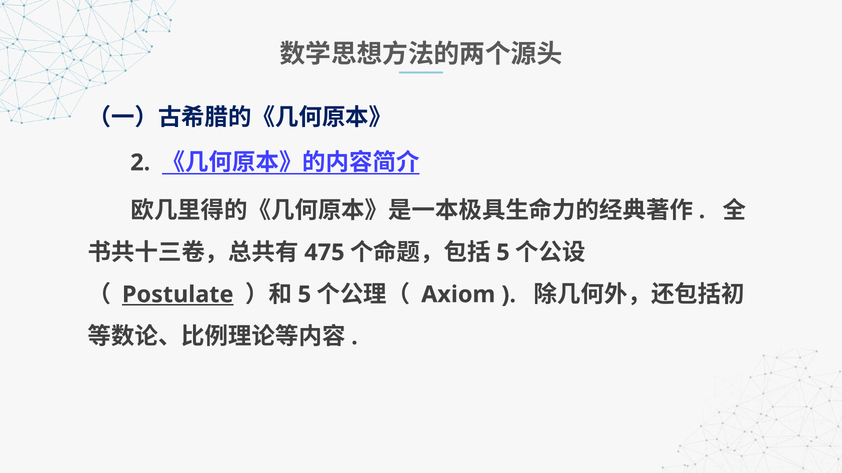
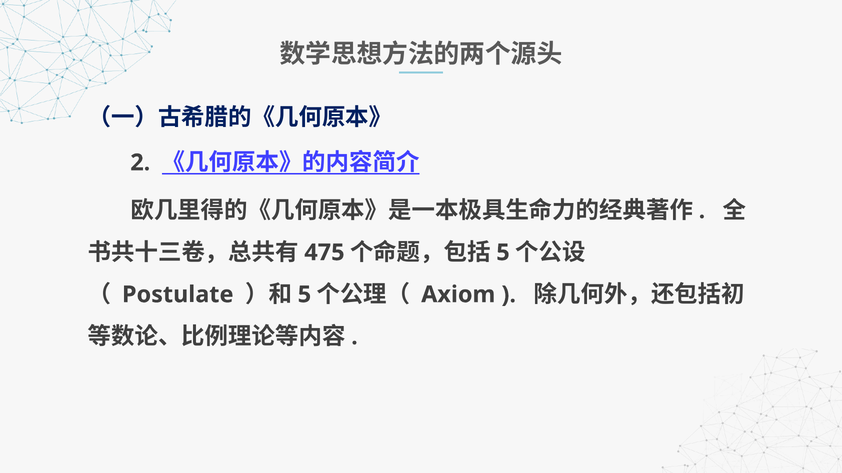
Postulate underline: present -> none
